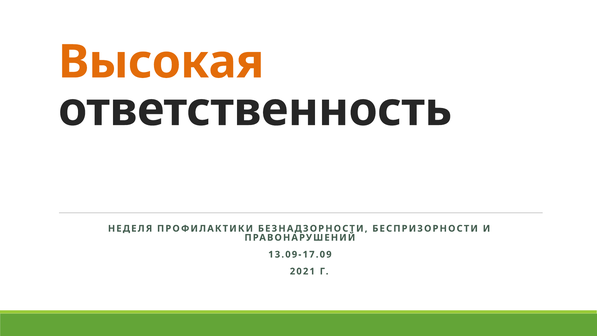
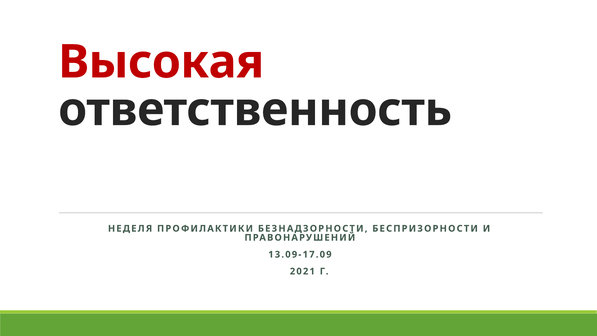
Высокая colour: orange -> red
